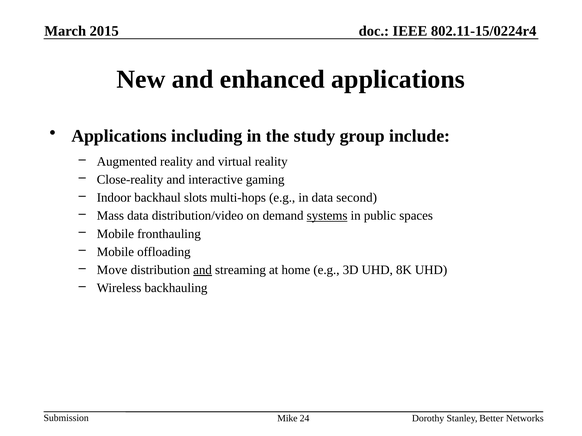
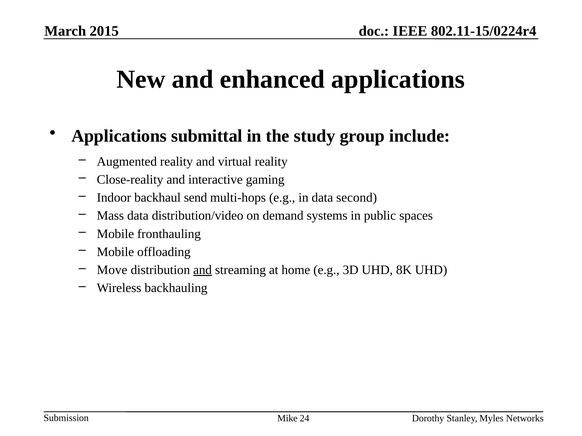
including: including -> submittal
slots: slots -> send
systems underline: present -> none
Better: Better -> Myles
